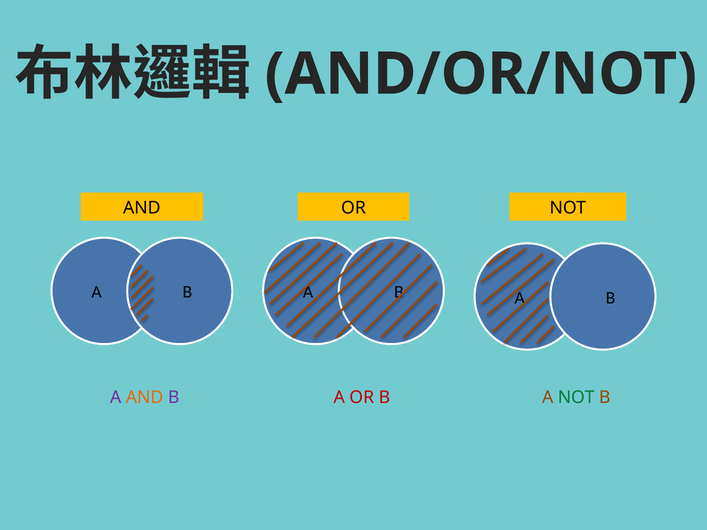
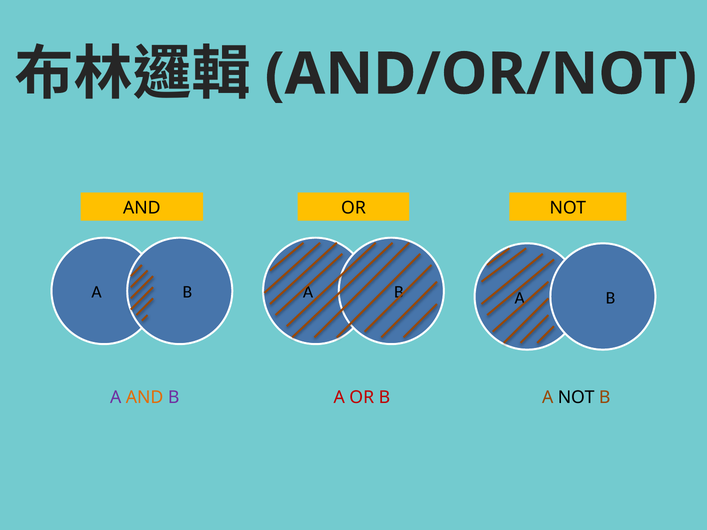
NOT at (576, 397) colour: green -> black
